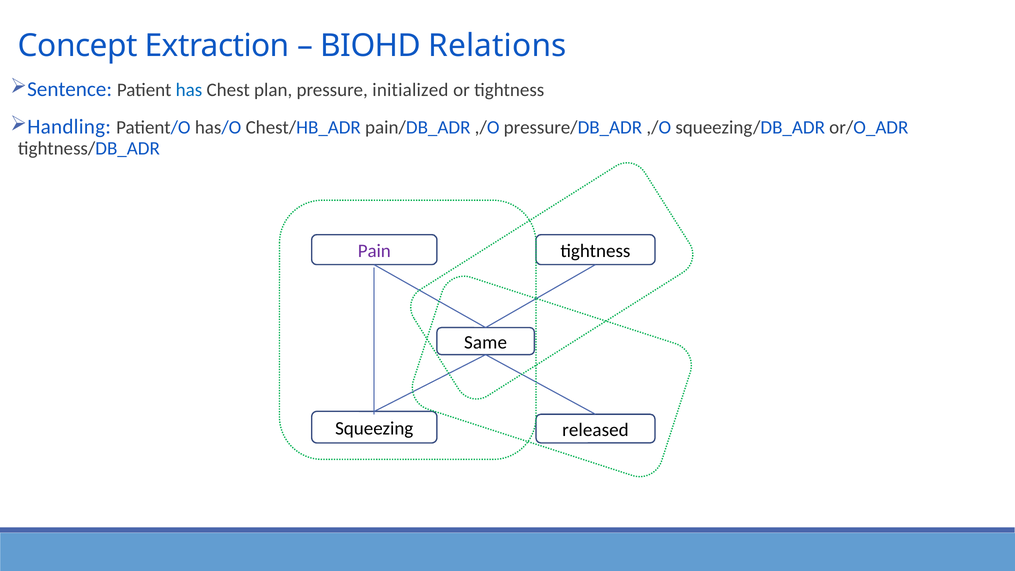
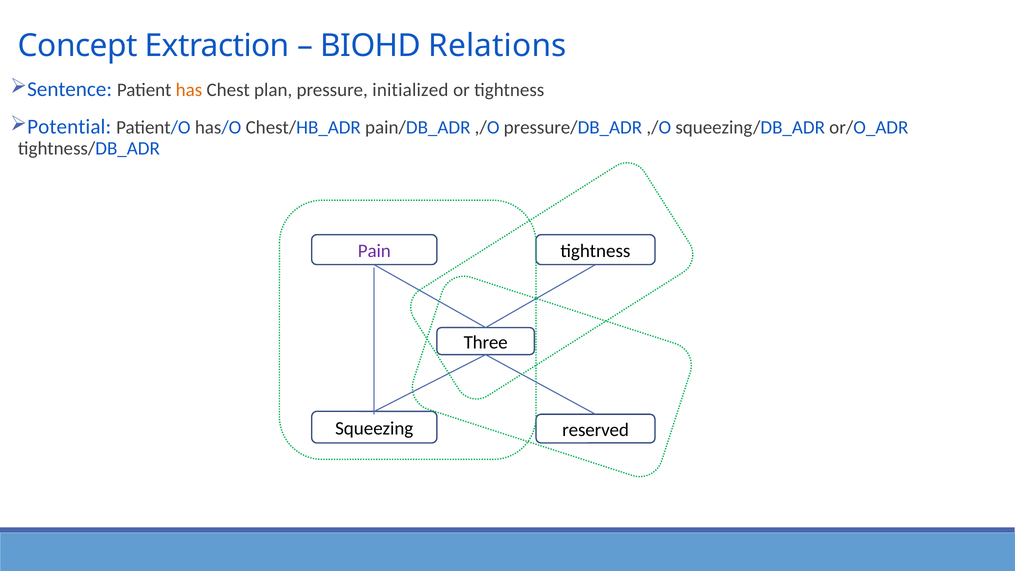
has colour: blue -> orange
Handling: Handling -> Potential
Same: Same -> Three
released: released -> reserved
